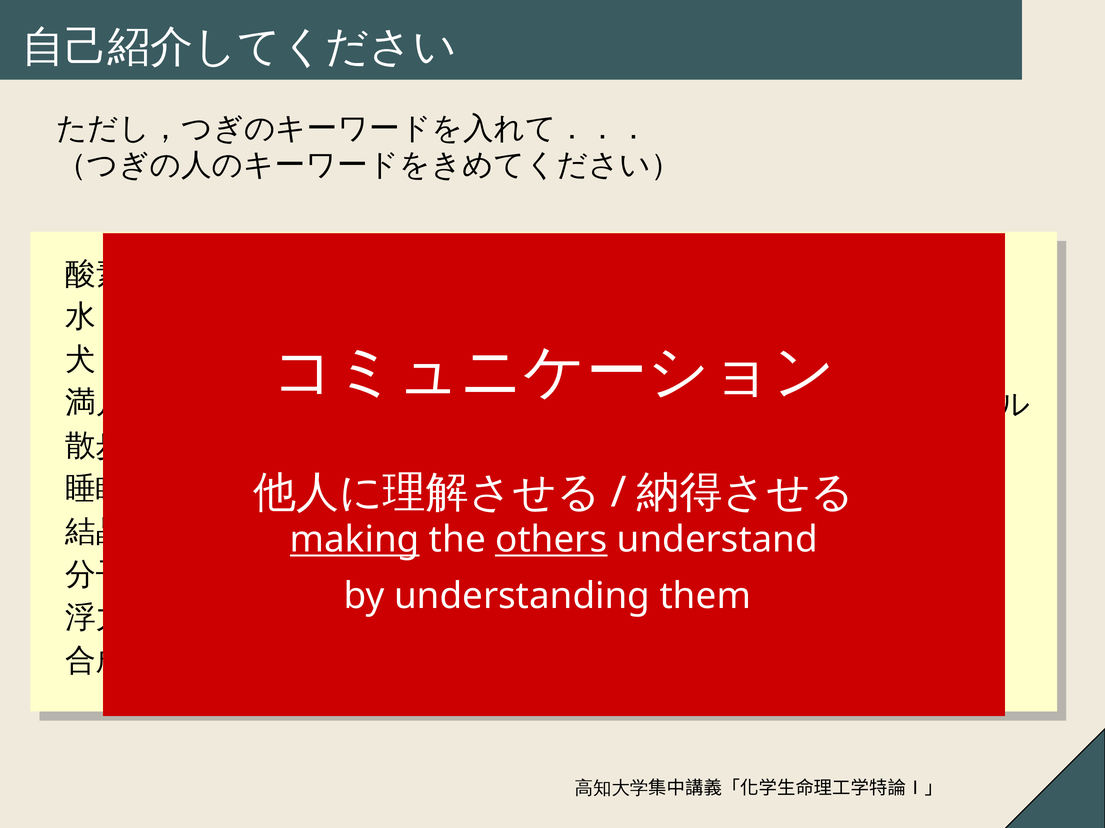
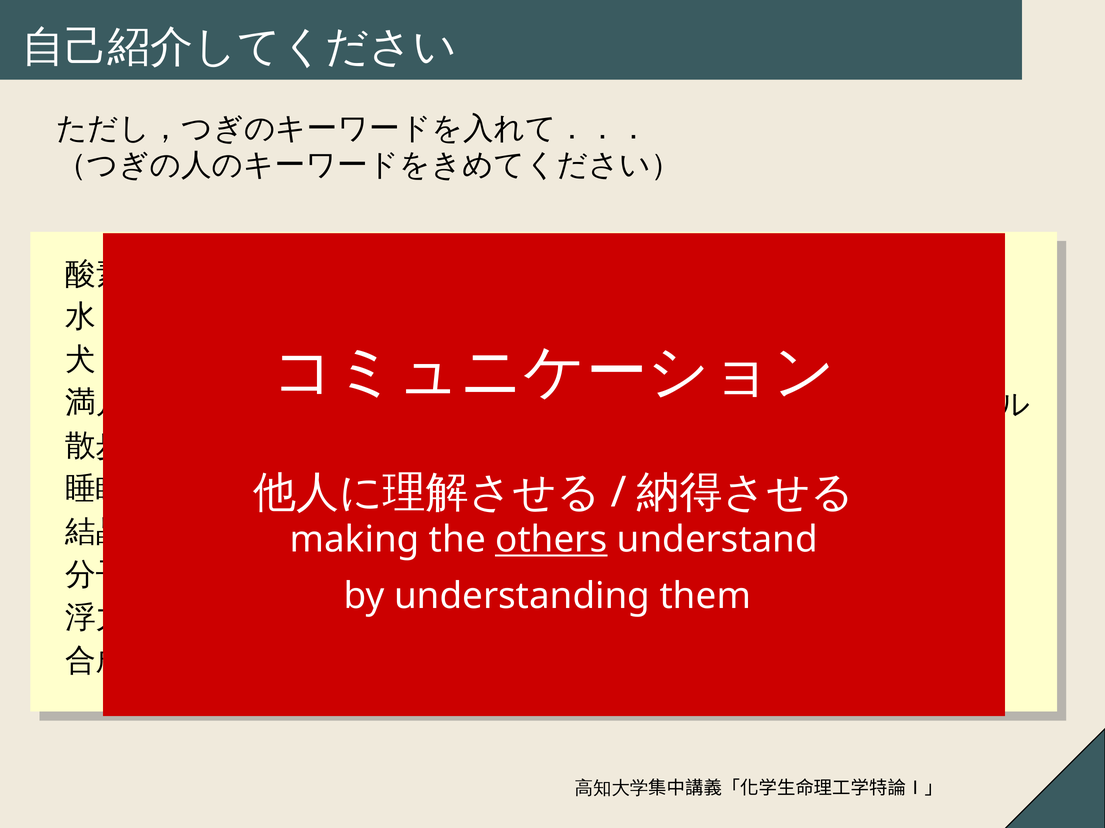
making underline: present -> none
